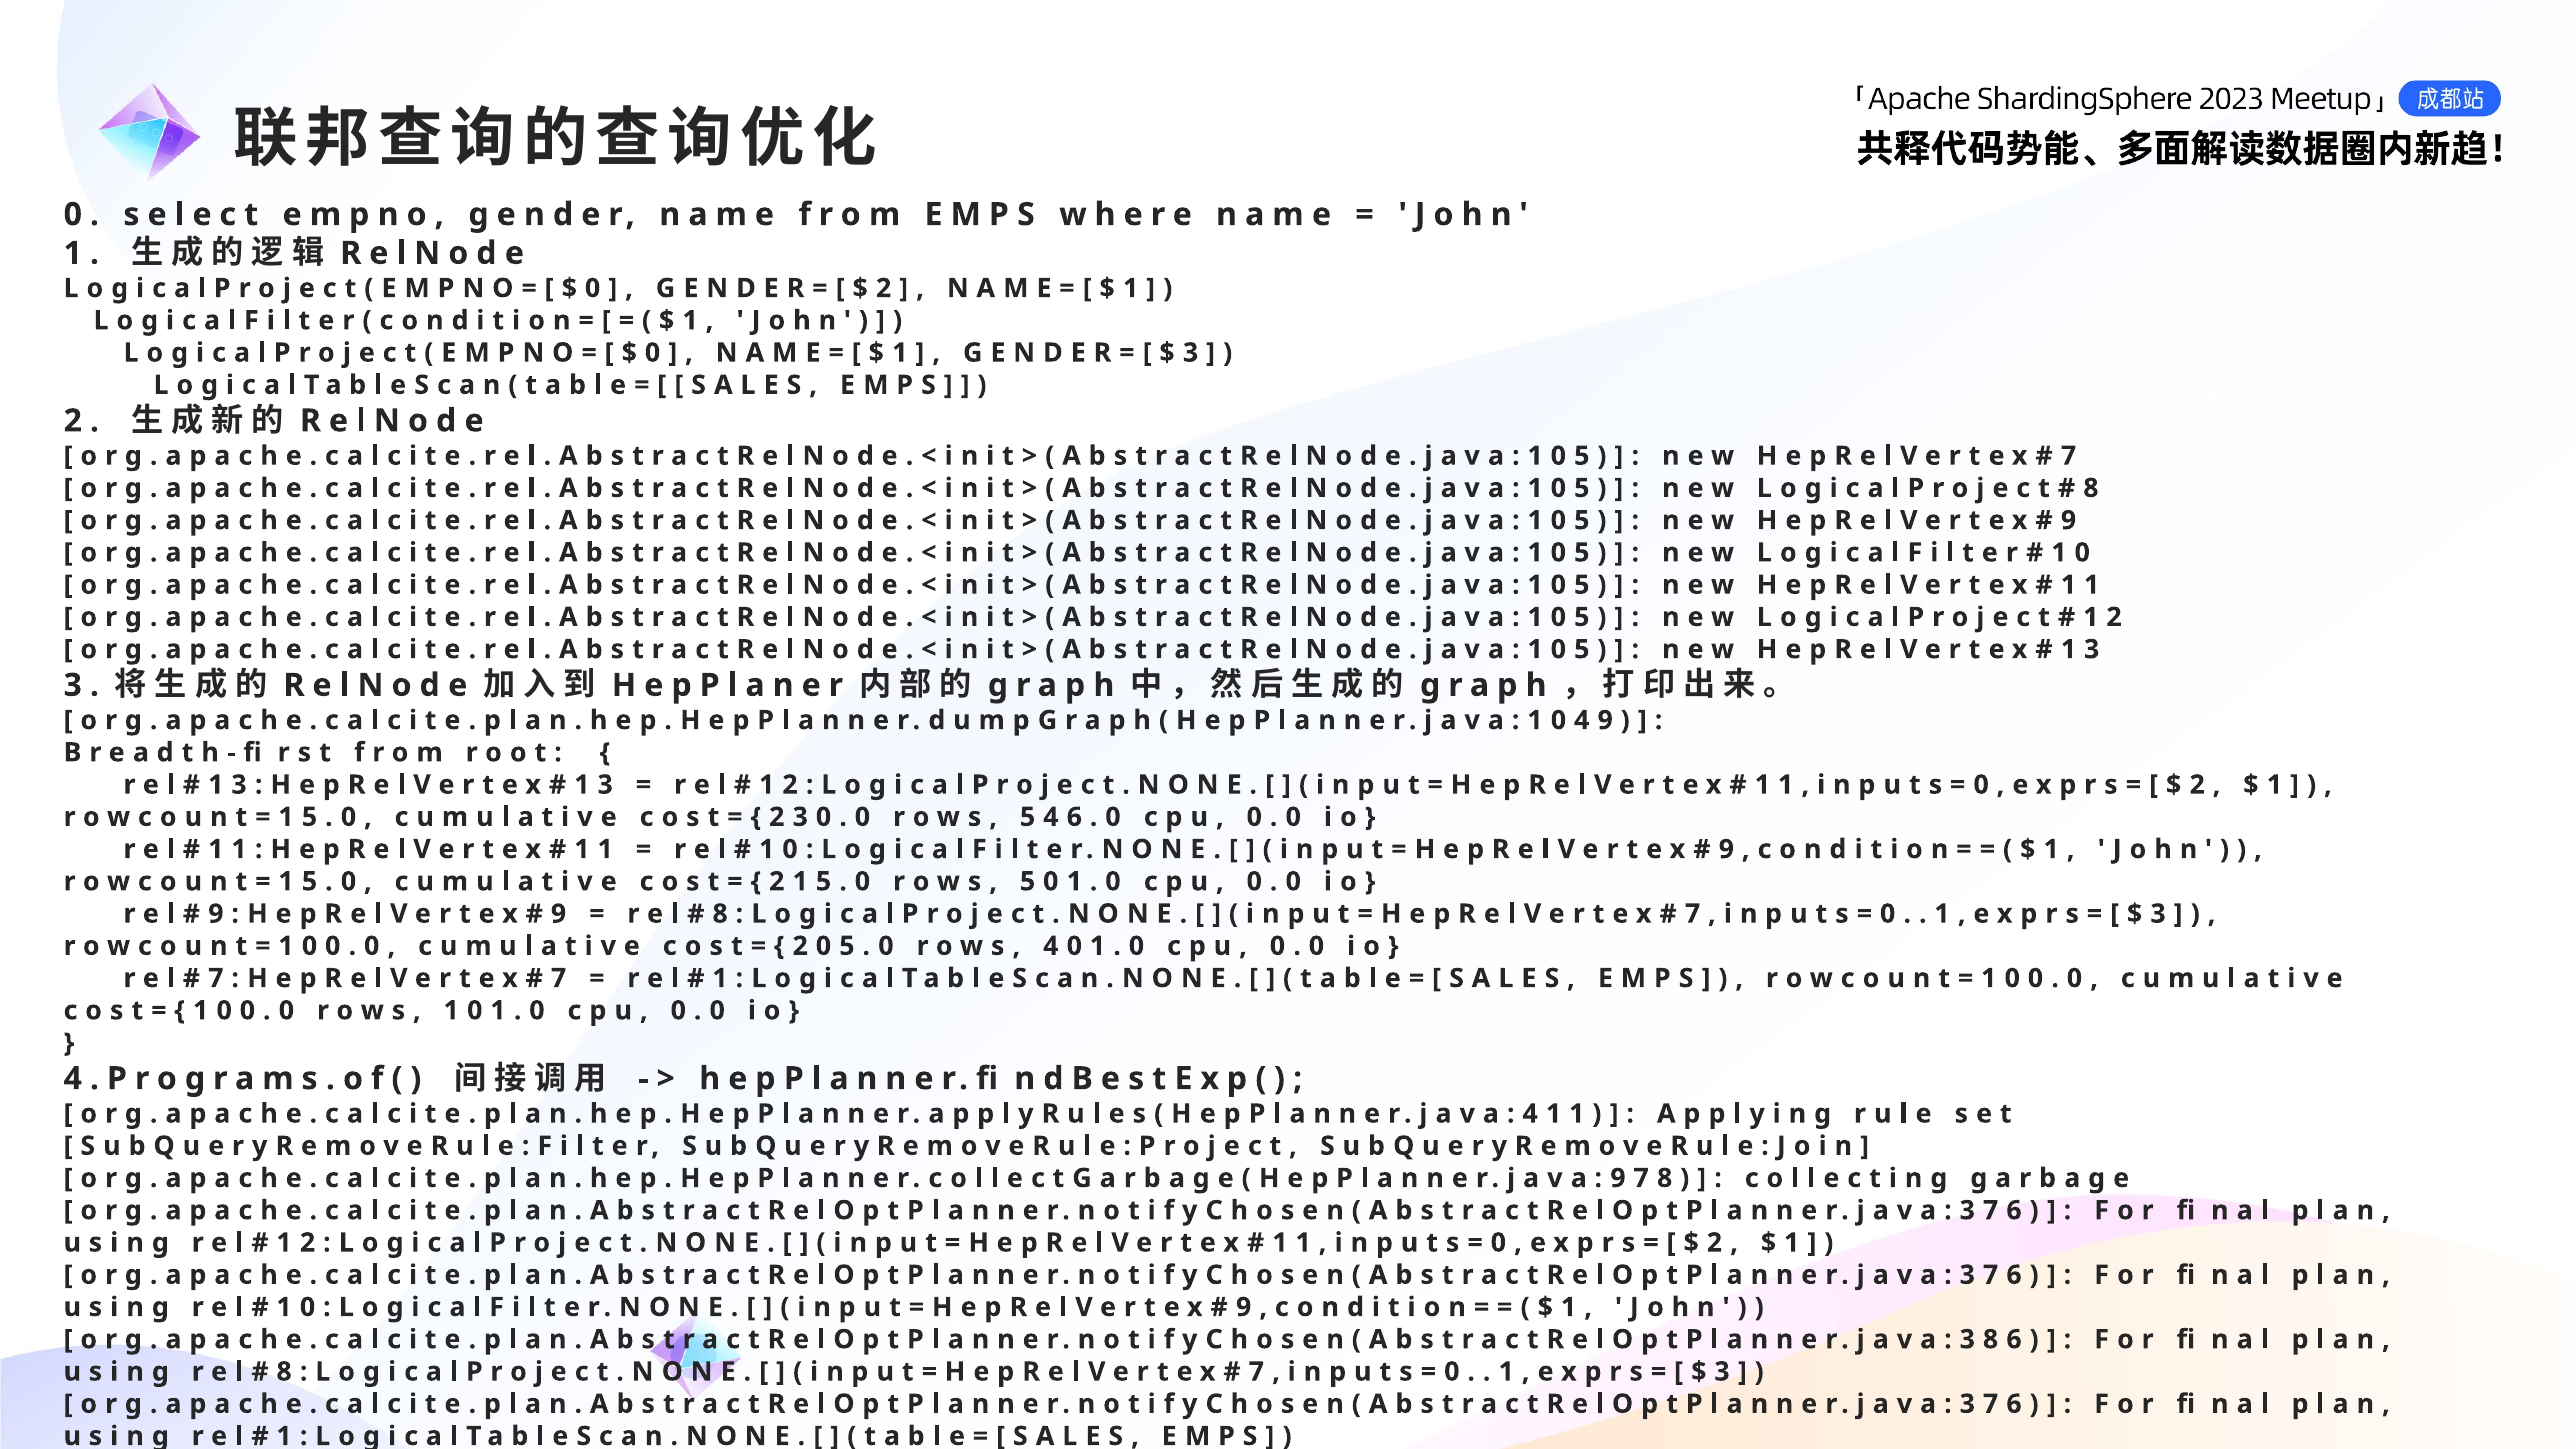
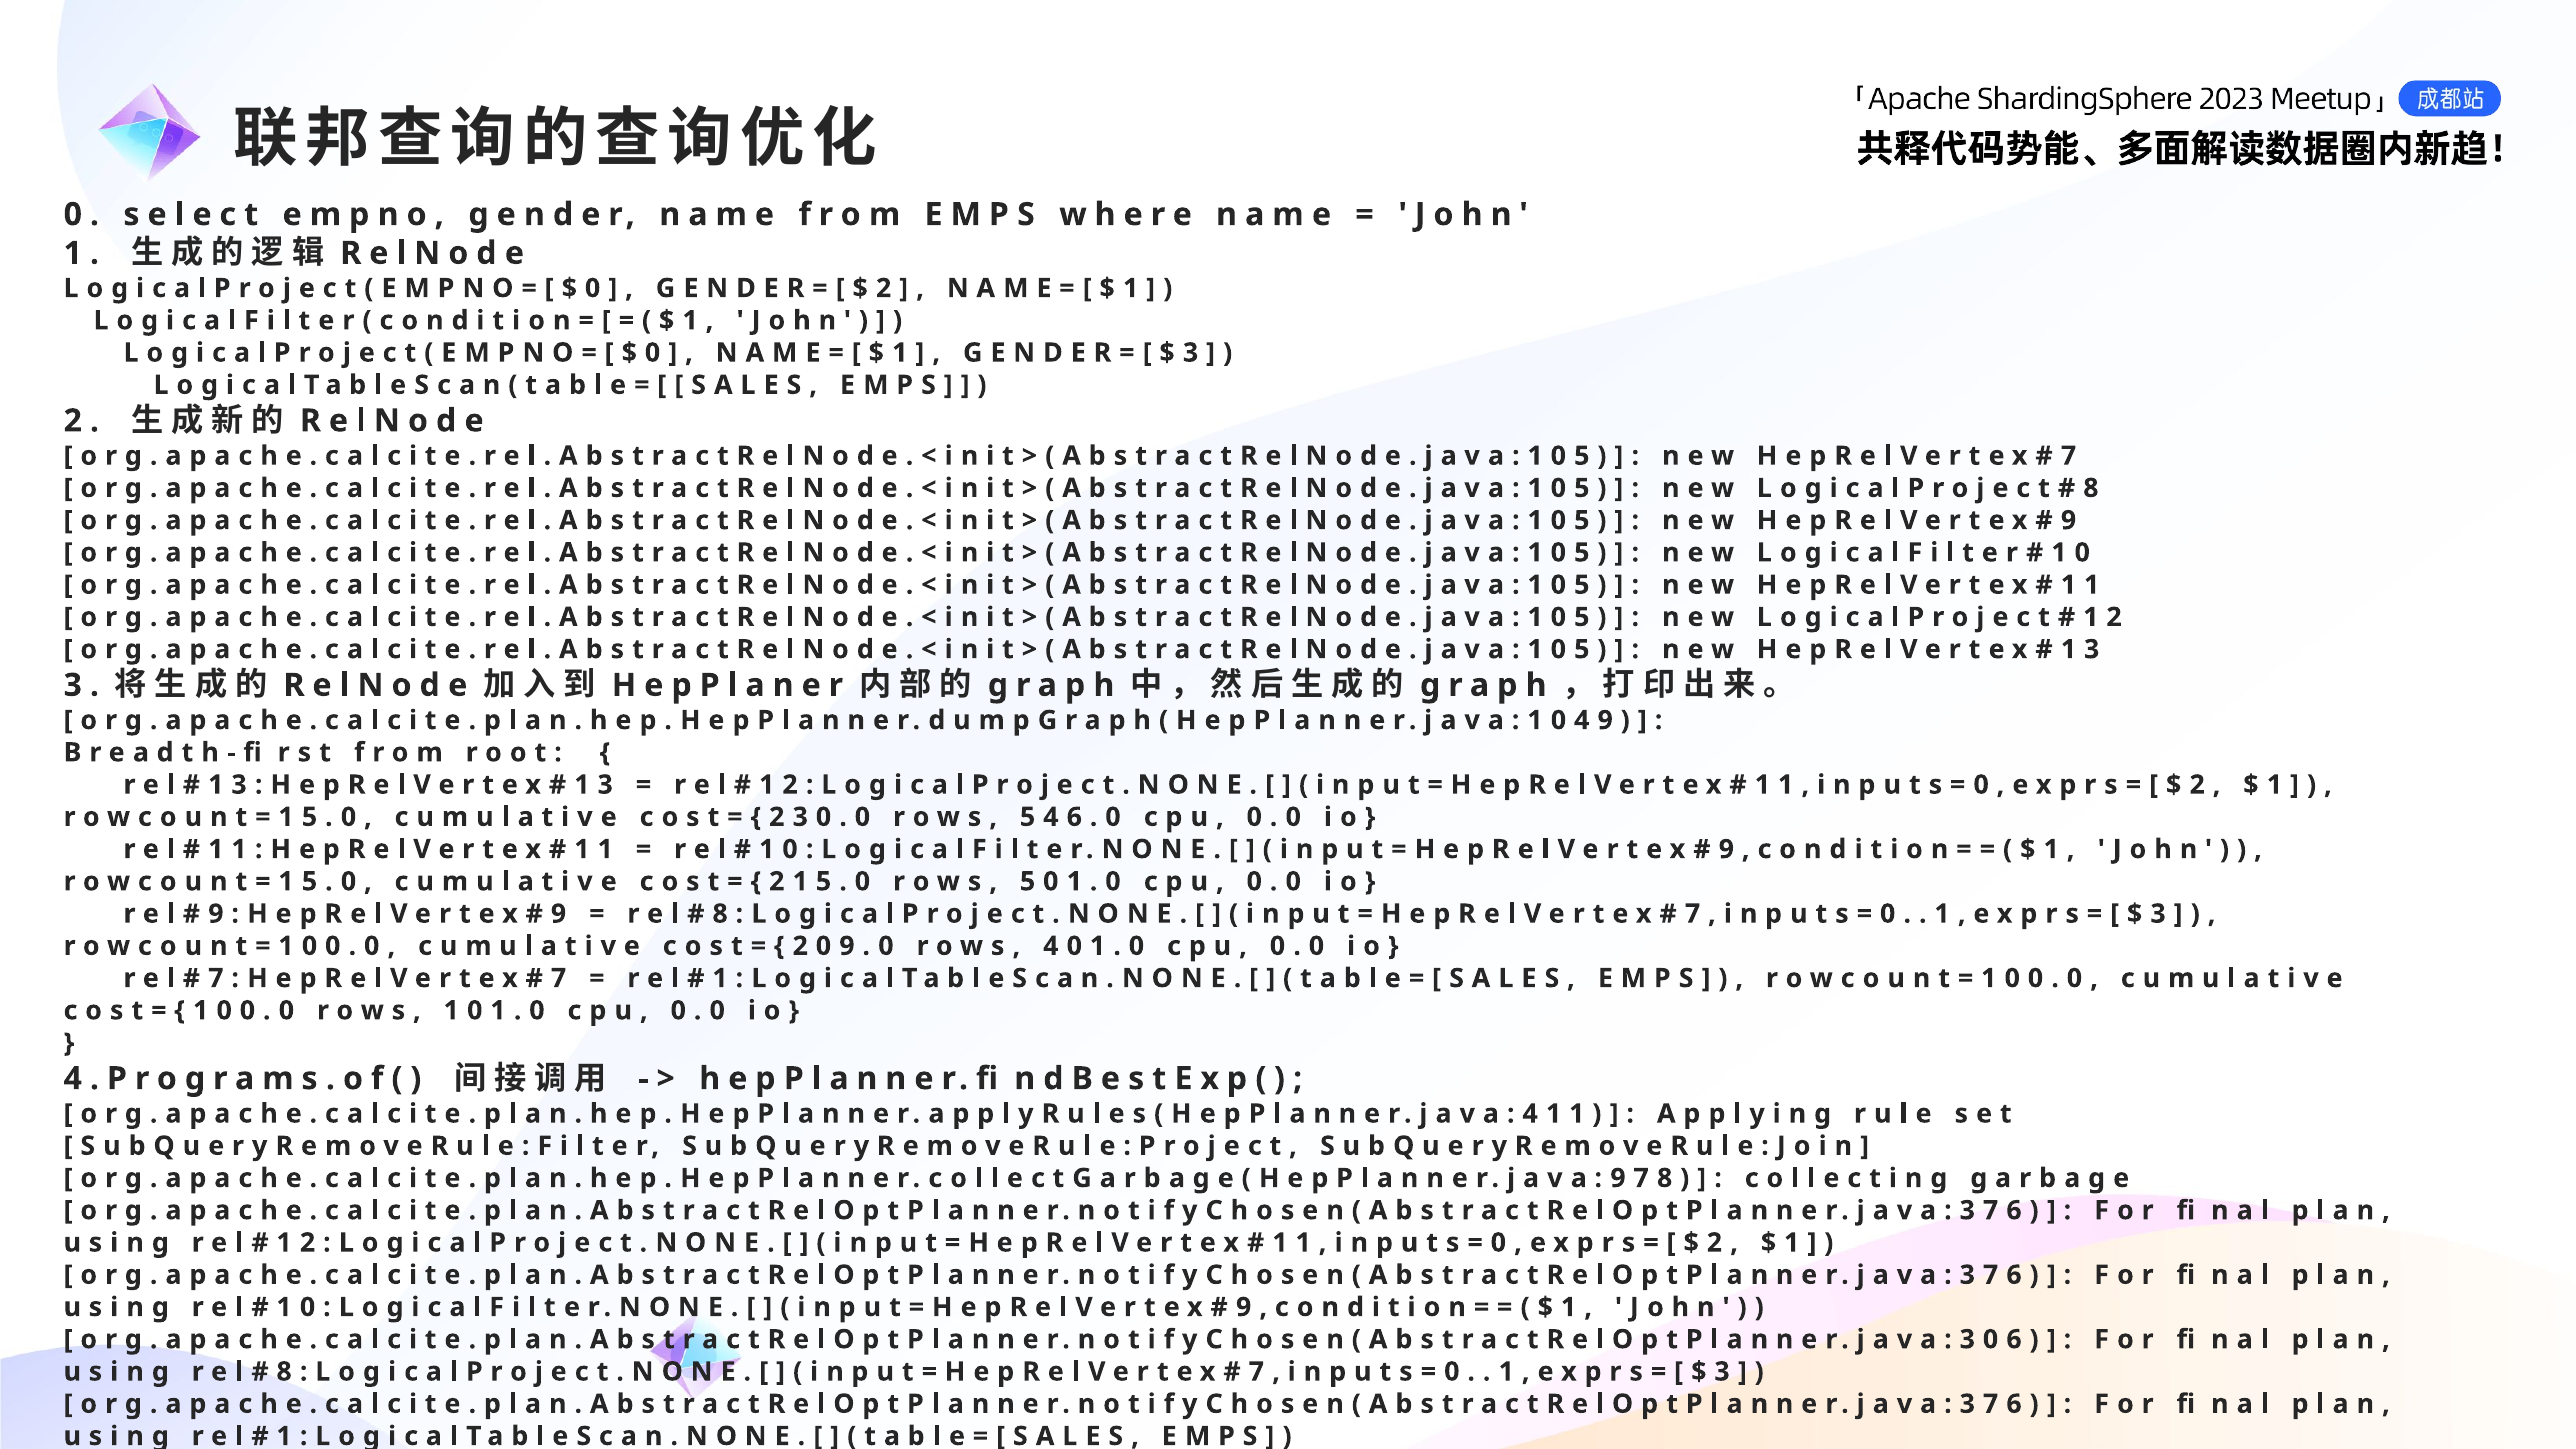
2 0 5: 5 -> 9
8 at (1991, 1339): 8 -> 0
